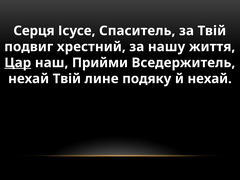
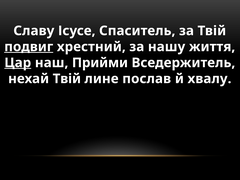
Серця: Серця -> Славу
подвиг underline: none -> present
подяку: подяку -> послав
й нехай: нехай -> хвалу
